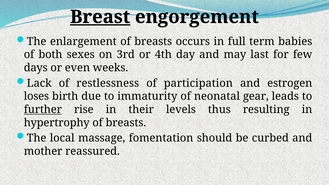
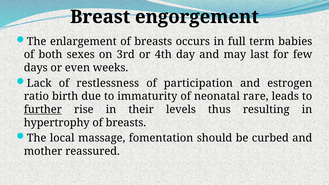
Breast underline: present -> none
loses: loses -> ratio
gear: gear -> rare
